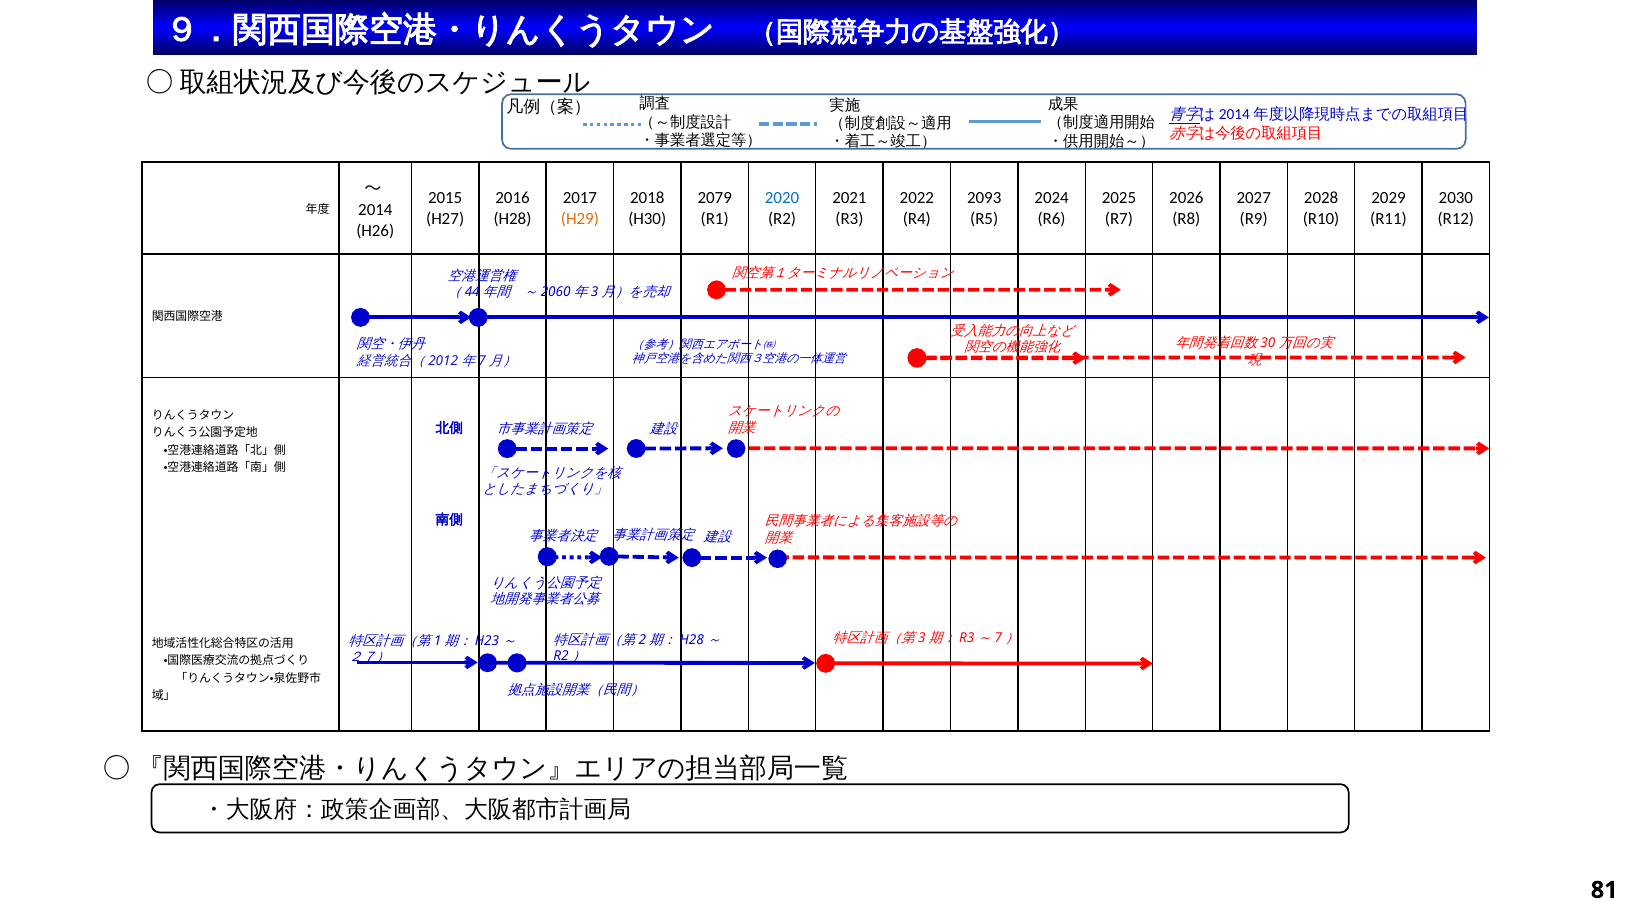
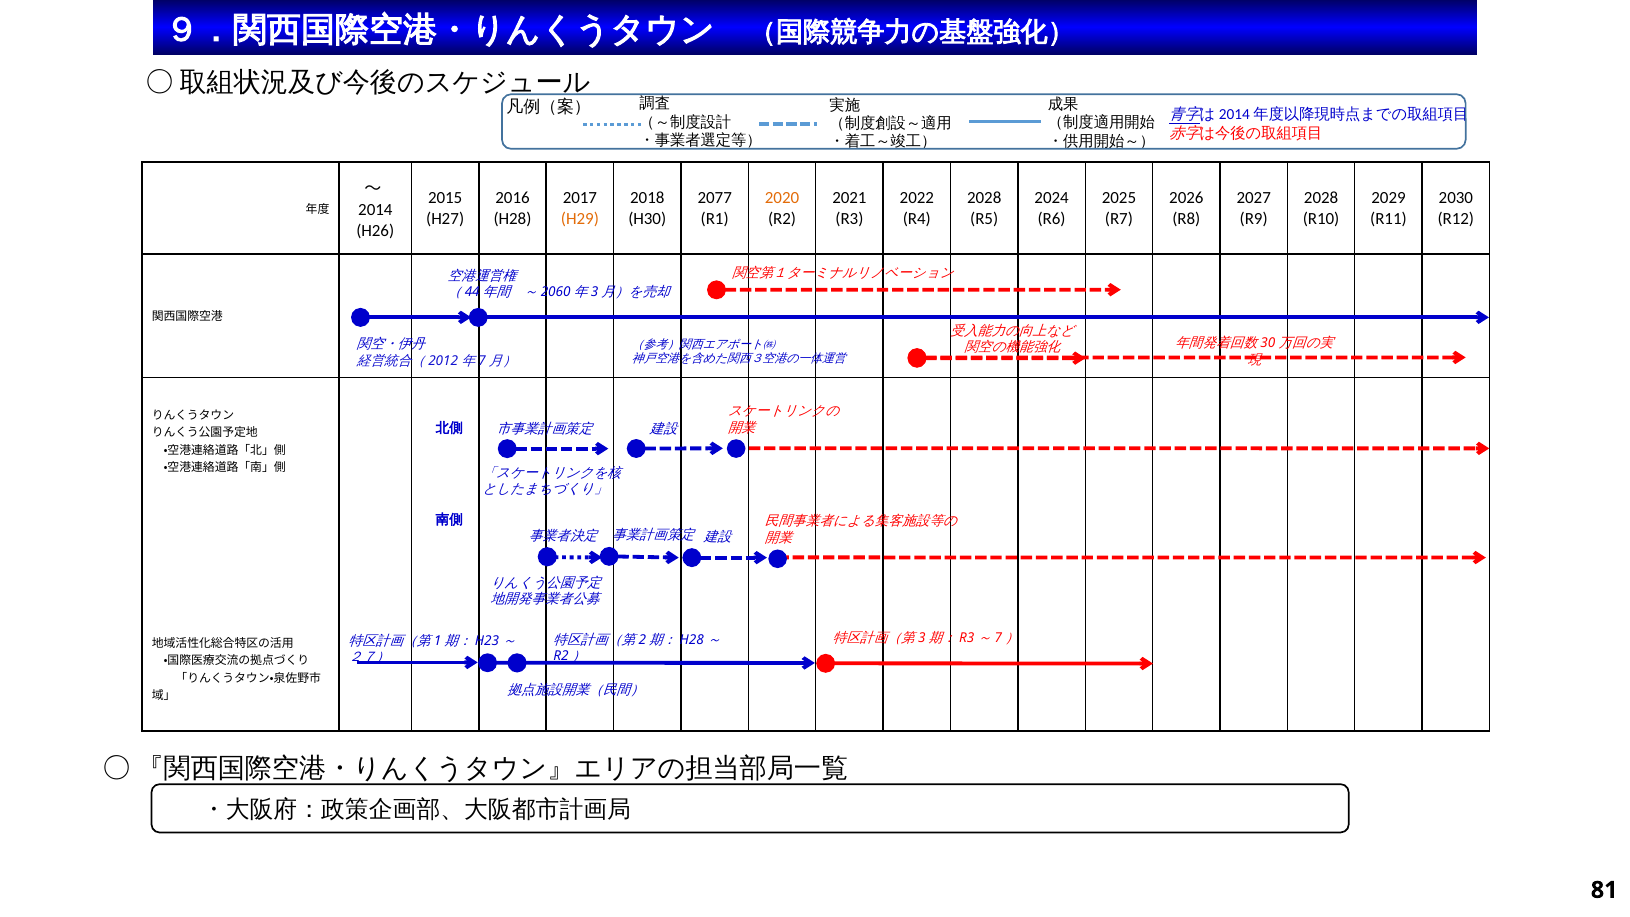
2079: 2079 -> 2077
2020 colour: blue -> orange
2093 at (984, 198): 2093 -> 2028
